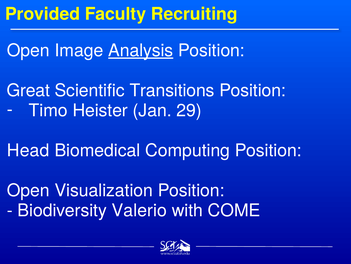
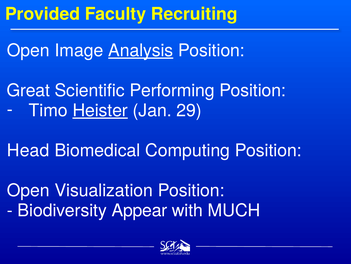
Transitions: Transitions -> Performing
Heister underline: none -> present
Valerio: Valerio -> Appear
COME: COME -> MUCH
